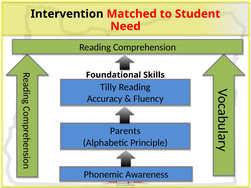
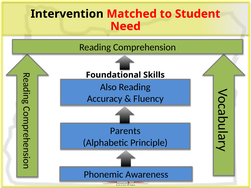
Tilly: Tilly -> Also
